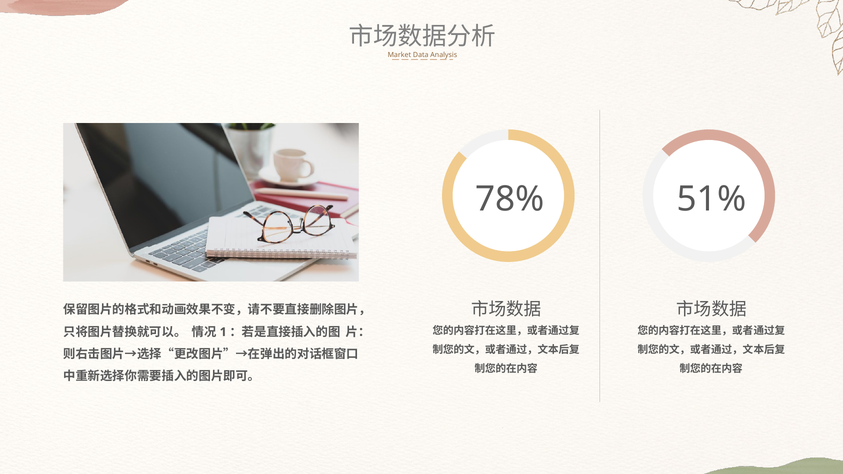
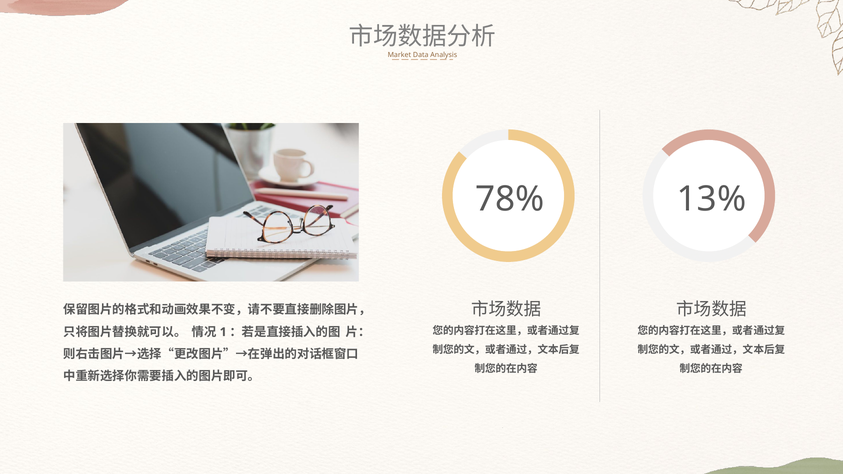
51%: 51% -> 13%
